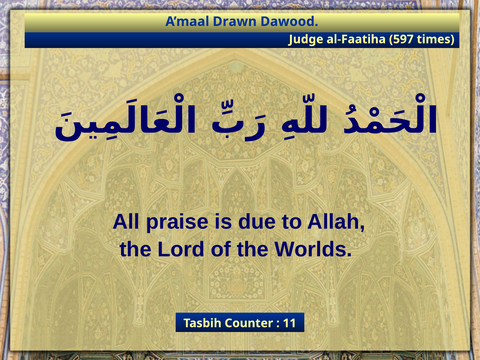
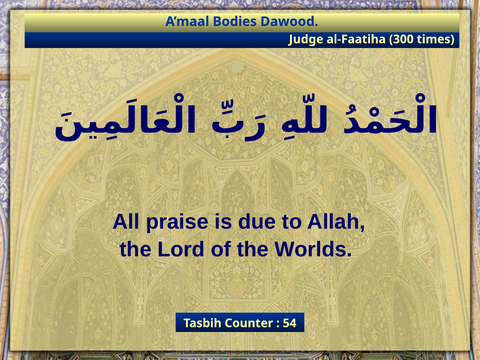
Drawn: Drawn -> Bodies
597: 597 -> 300
11: 11 -> 54
